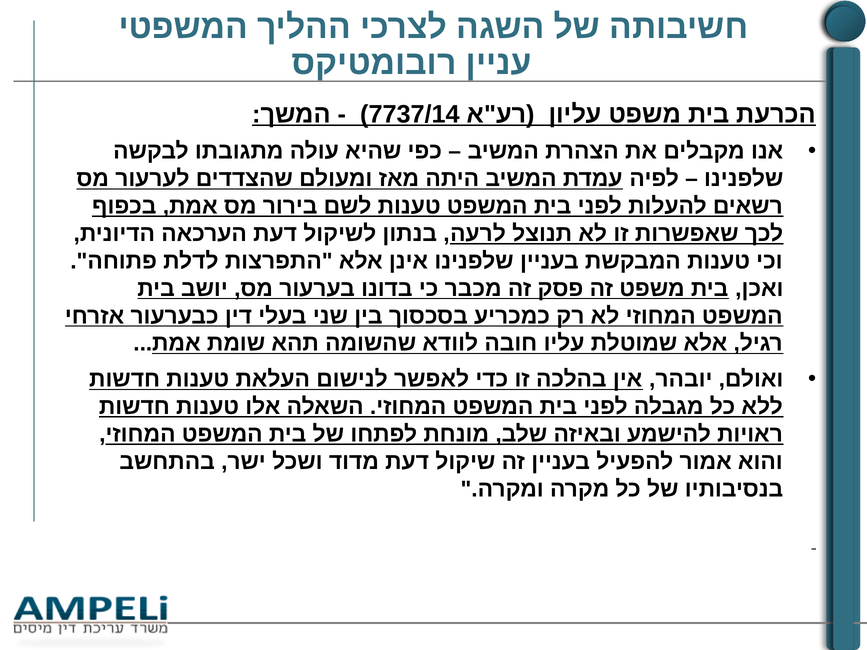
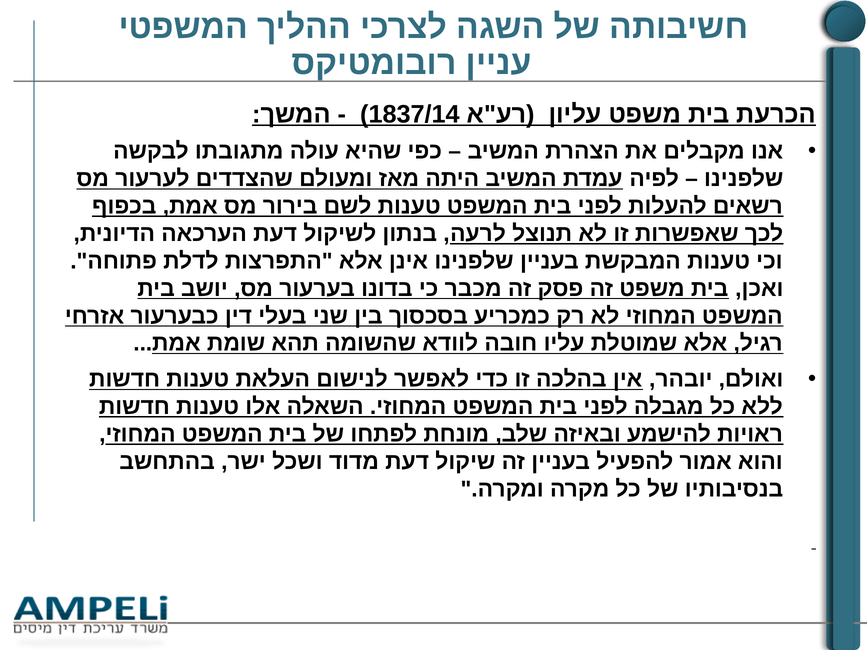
7737/14: 7737/14 -> 1837/14
